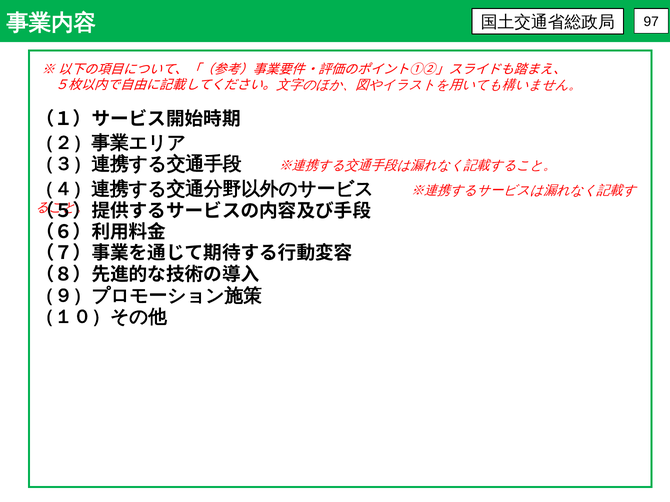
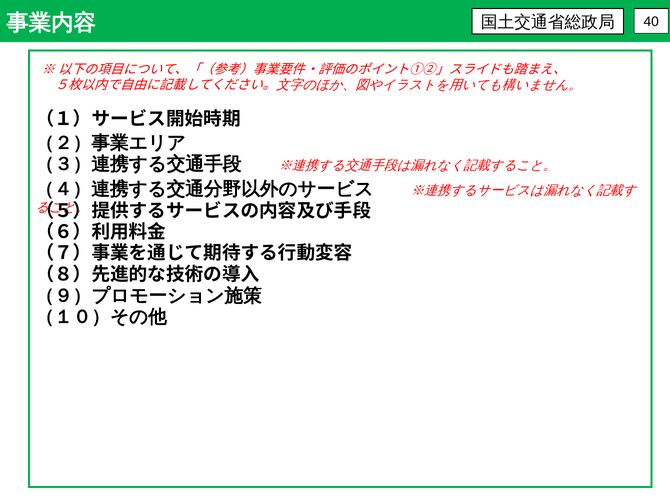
97: 97 -> 40
